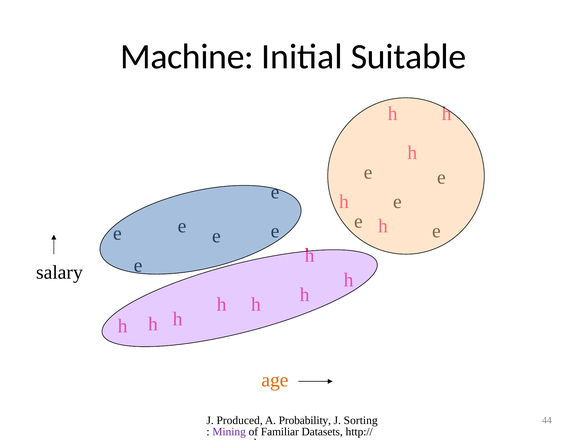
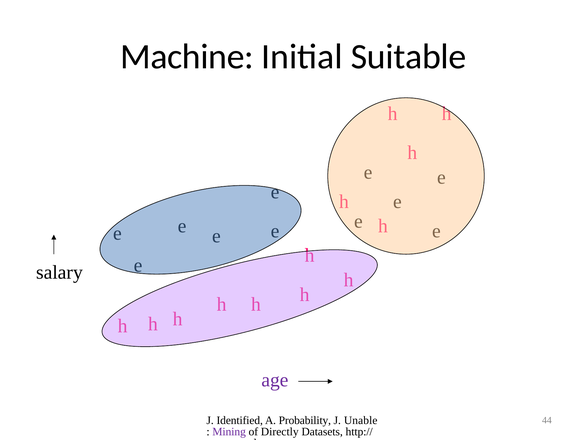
age colour: orange -> purple
Produced: Produced -> Identified
Sorting: Sorting -> Unable
Familiar: Familiar -> Directly
